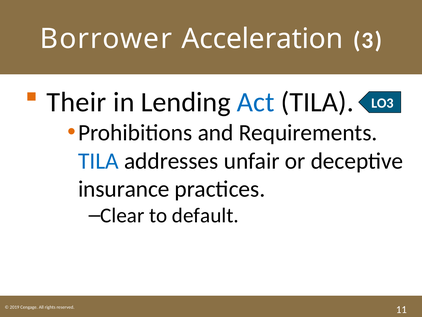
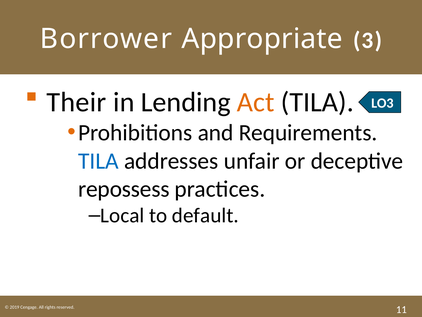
Acceleration: Acceleration -> Appropriate
Act colour: blue -> orange
insurance: insurance -> repossess
Clear: Clear -> Local
